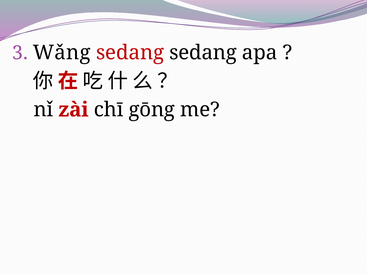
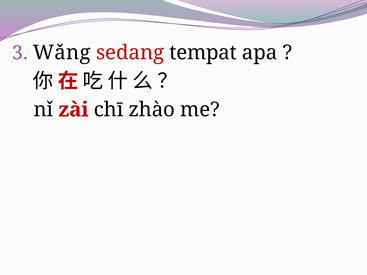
sedang sedang: sedang -> tempat
gōng: gōng -> zhào
